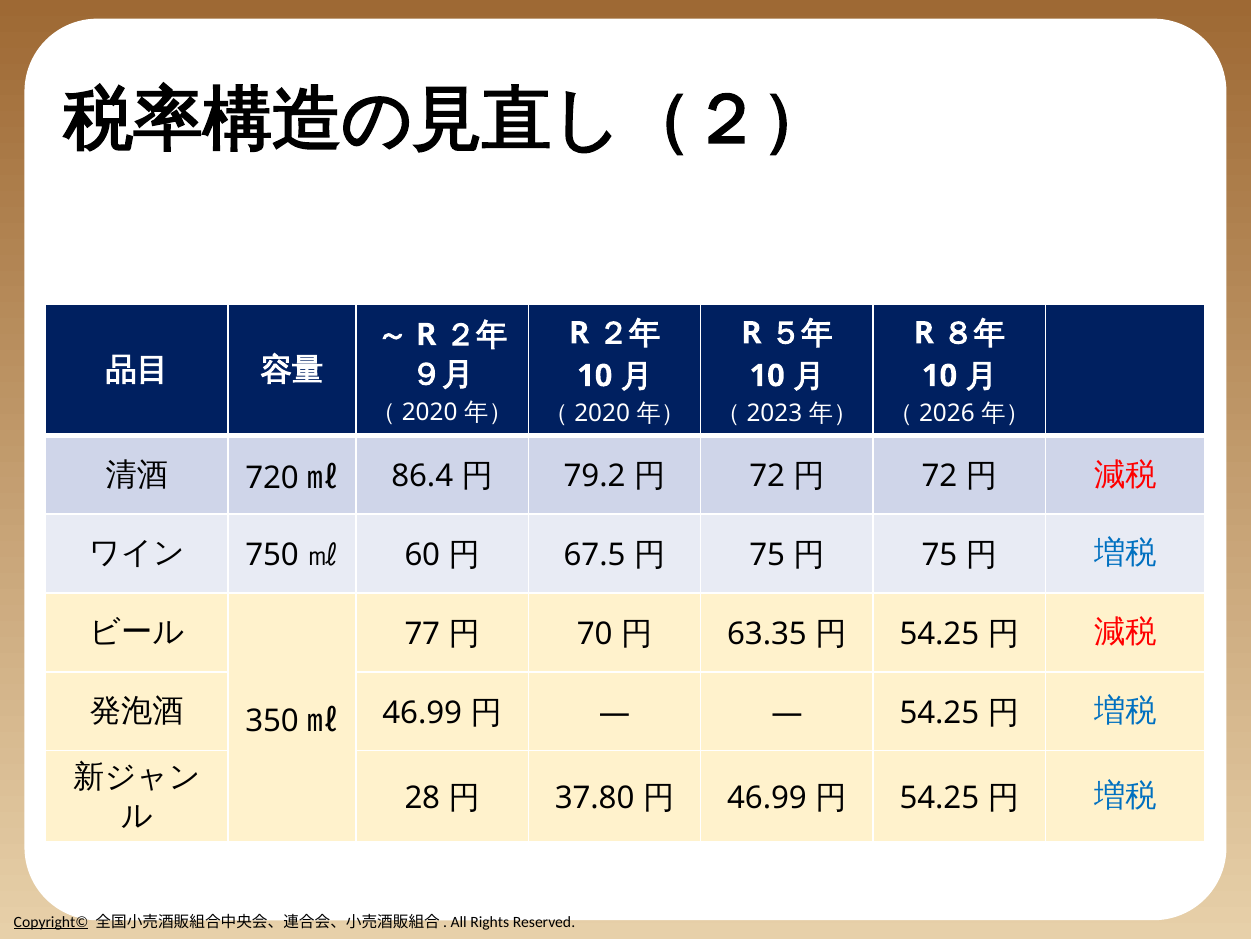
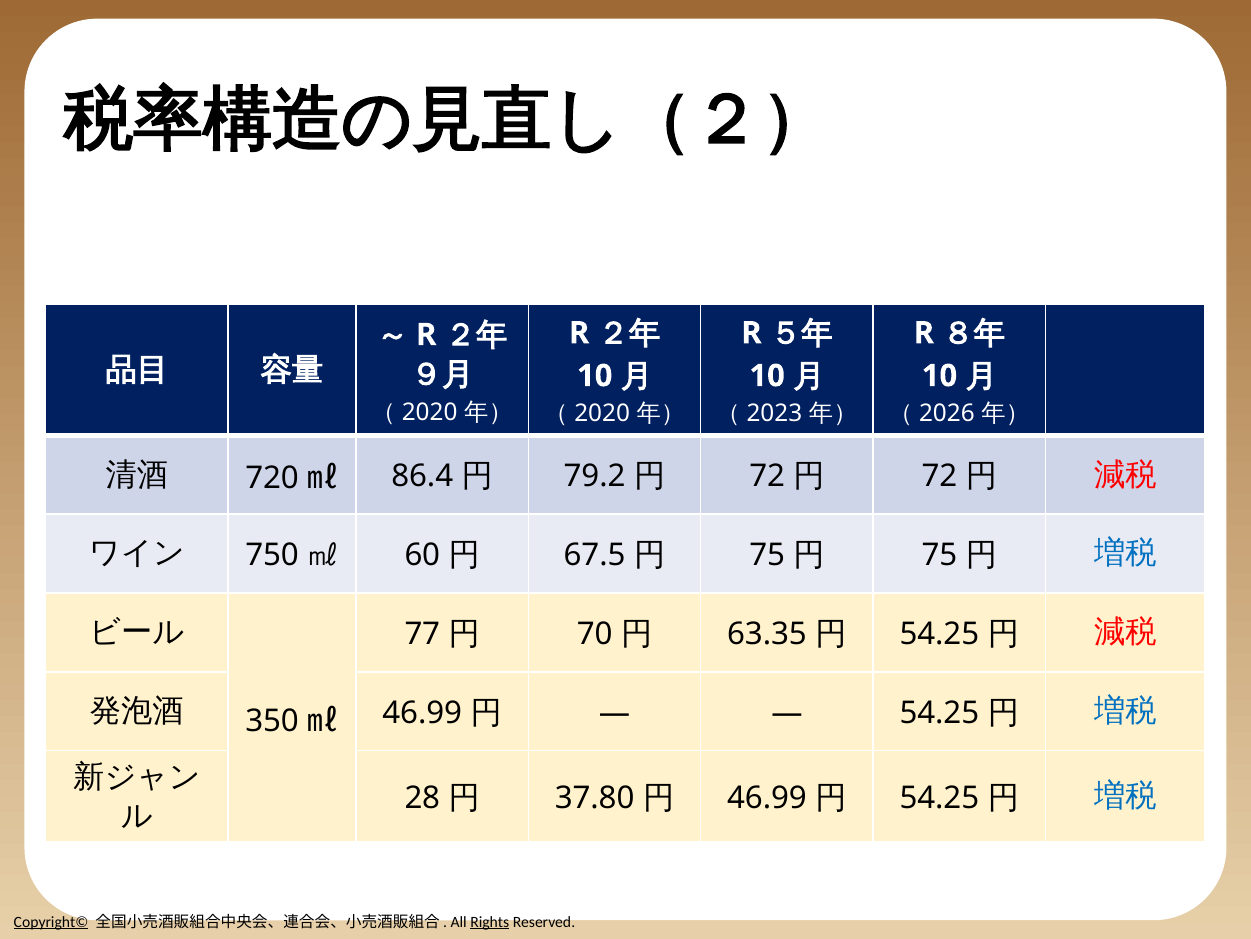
Rights underline: none -> present
